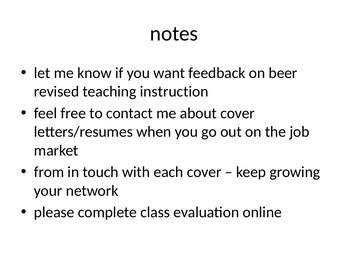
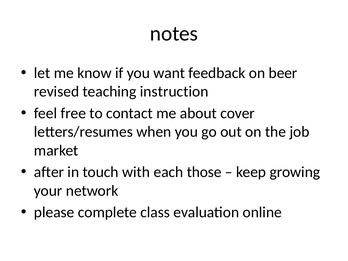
from: from -> after
each cover: cover -> those
